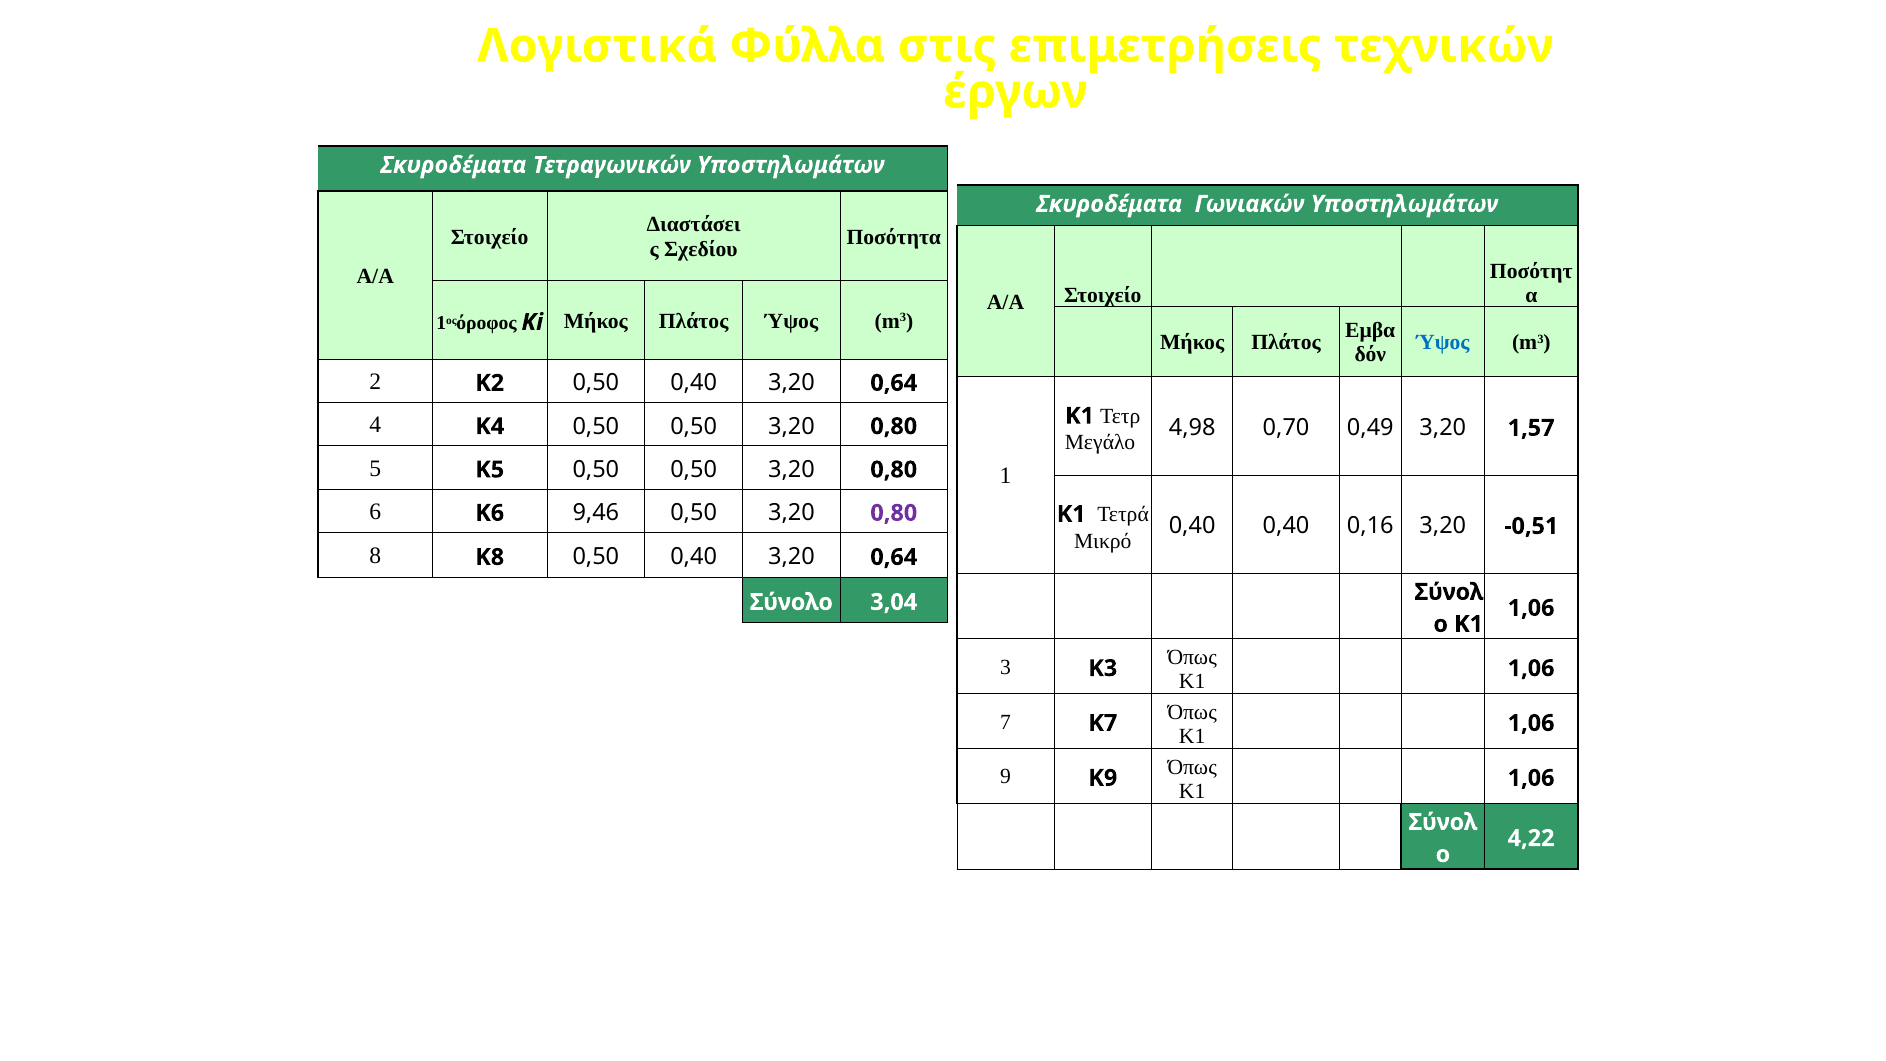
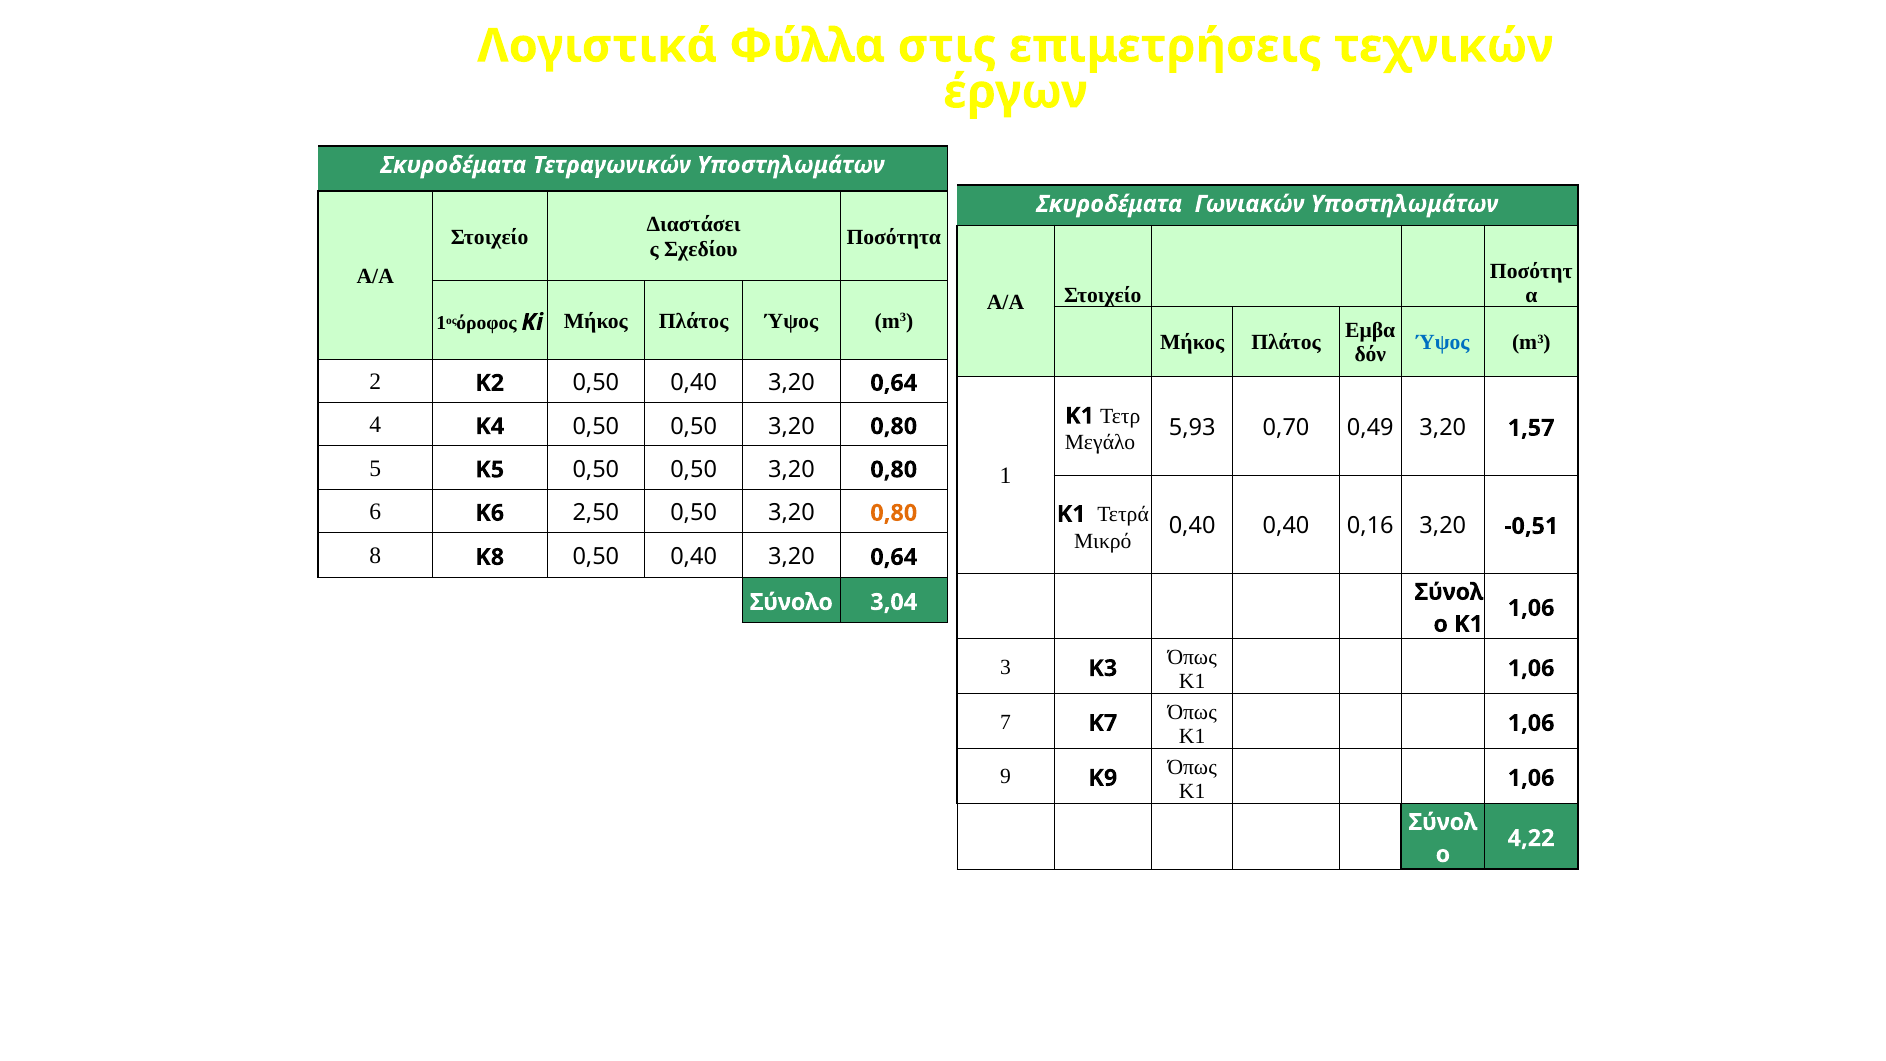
4,98: 4,98 -> 5,93
9,46: 9,46 -> 2,50
0,80 at (894, 513) colour: purple -> orange
